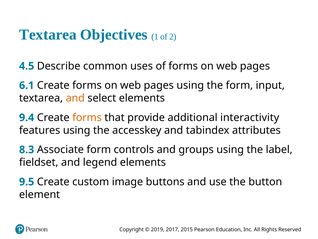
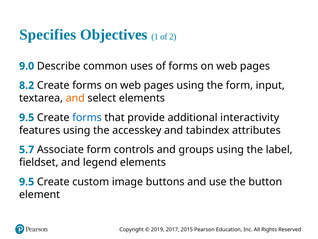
Textarea at (48, 35): Textarea -> Specifies
4.5: 4.5 -> 9.0
6.1: 6.1 -> 8.2
9.4 at (27, 117): 9.4 -> 9.5
forms at (87, 117) colour: orange -> blue
8.3: 8.3 -> 5.7
